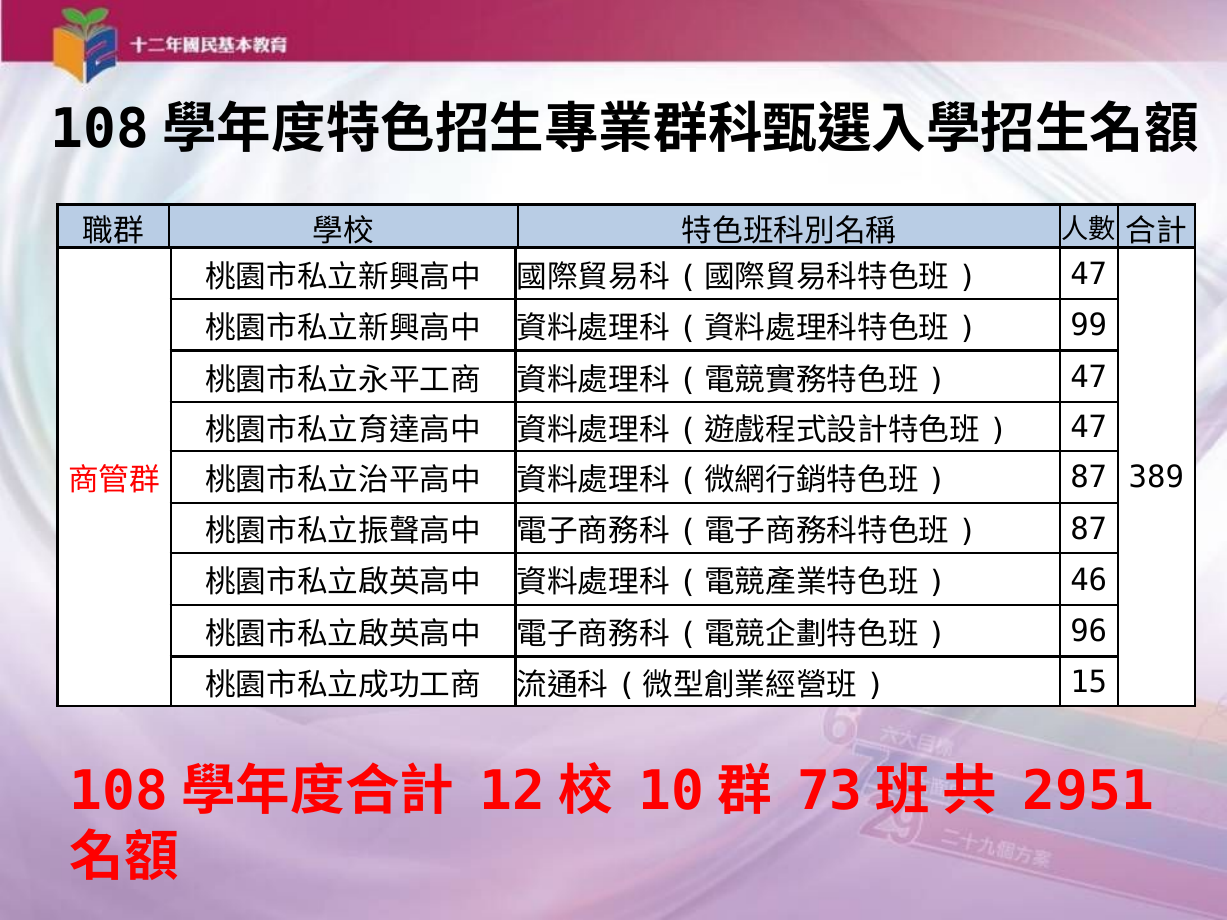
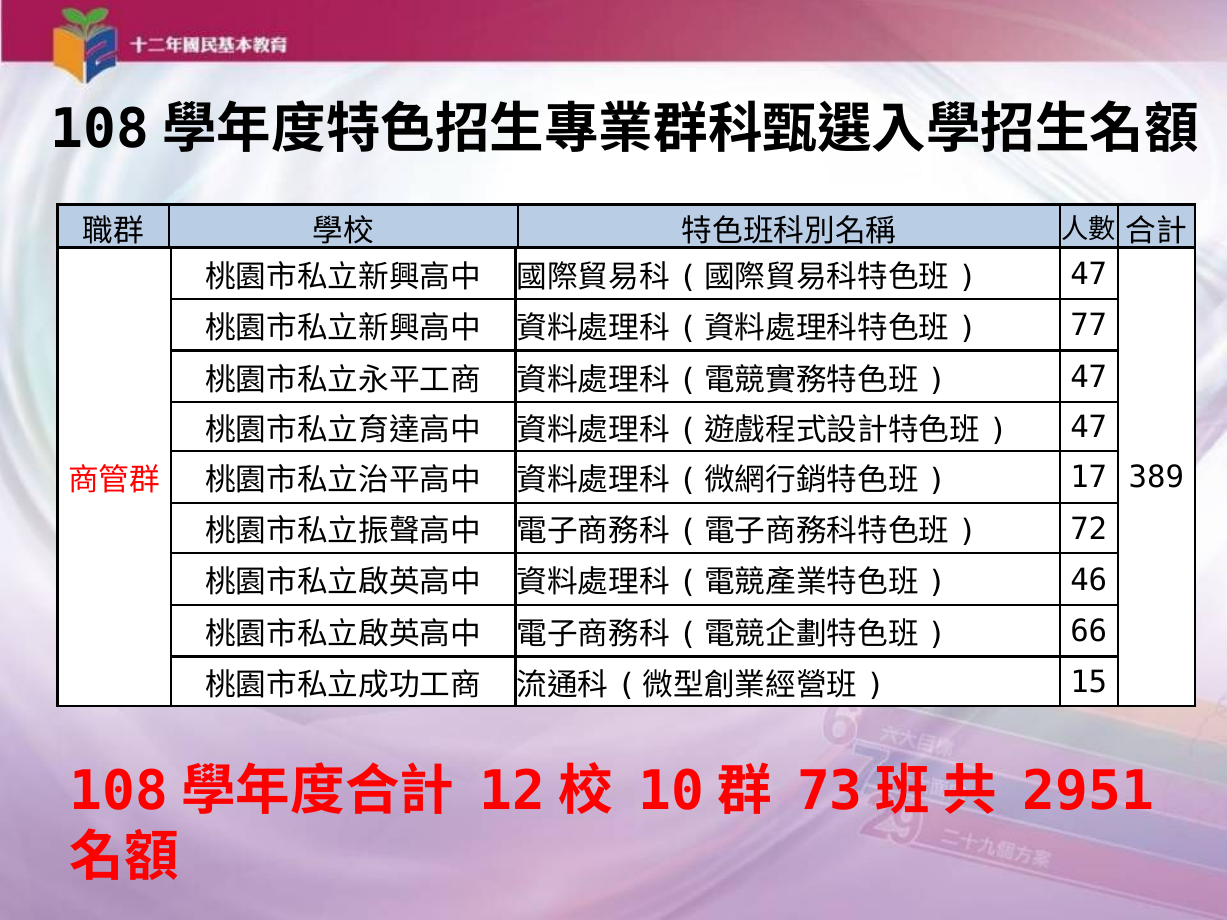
99: 99 -> 77
87 at (1089, 478): 87 -> 17
87 at (1089, 529): 87 -> 72
96: 96 -> 66
